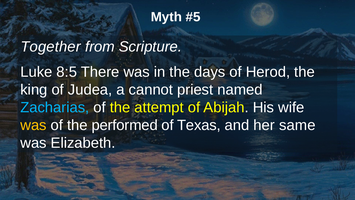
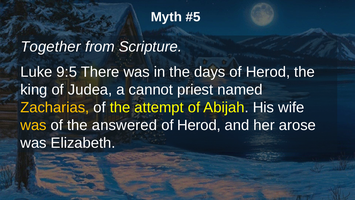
8:5: 8:5 -> 9:5
Zacharias colour: light blue -> yellow
performed: performed -> answered
Texas at (199, 125): Texas -> Herod
same: same -> arose
